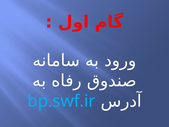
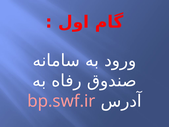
bp.swf.ir colour: light blue -> pink
